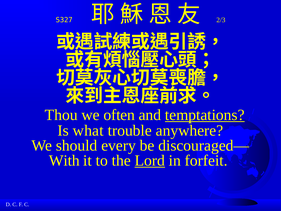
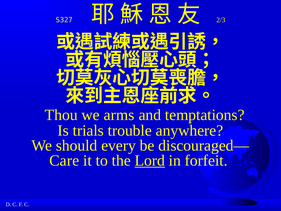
often: often -> arms
temptations underline: present -> none
what: what -> trials
With: With -> Care
